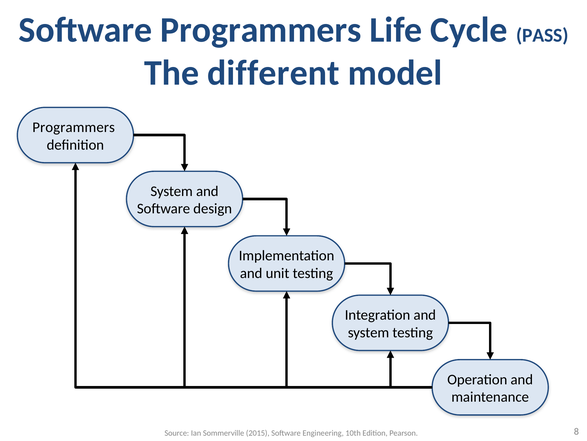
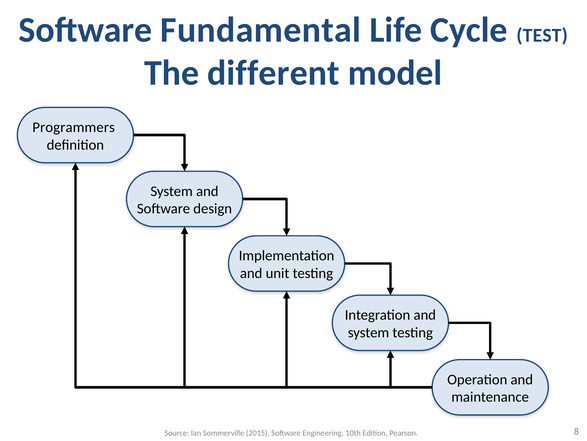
Software Programmers: Programmers -> Fundamental
PASS: PASS -> TEST
